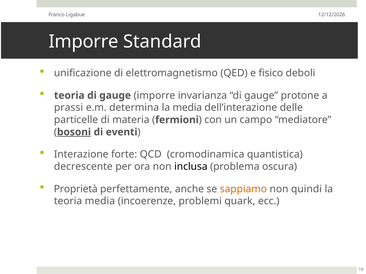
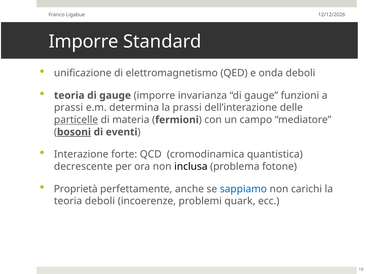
fisico: fisico -> onda
protone: protone -> funzioni
la media: media -> prassi
particelle underline: none -> present
oscura: oscura -> fotone
sappiamo colour: orange -> blue
quindi: quindi -> carichi
teoria media: media -> deboli
